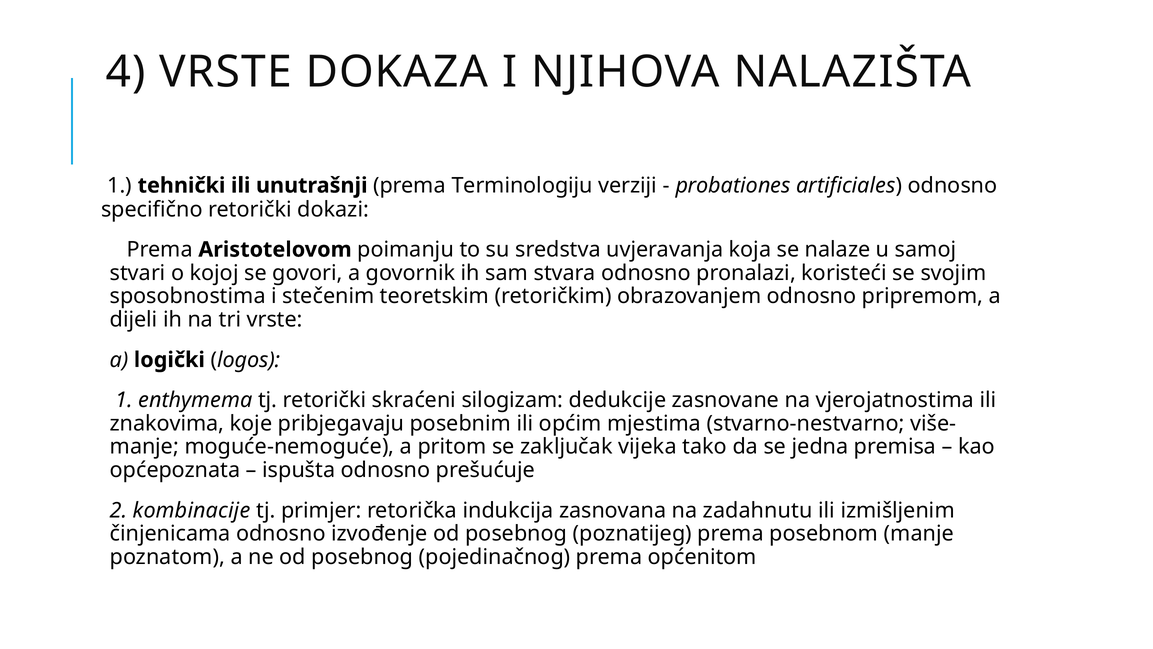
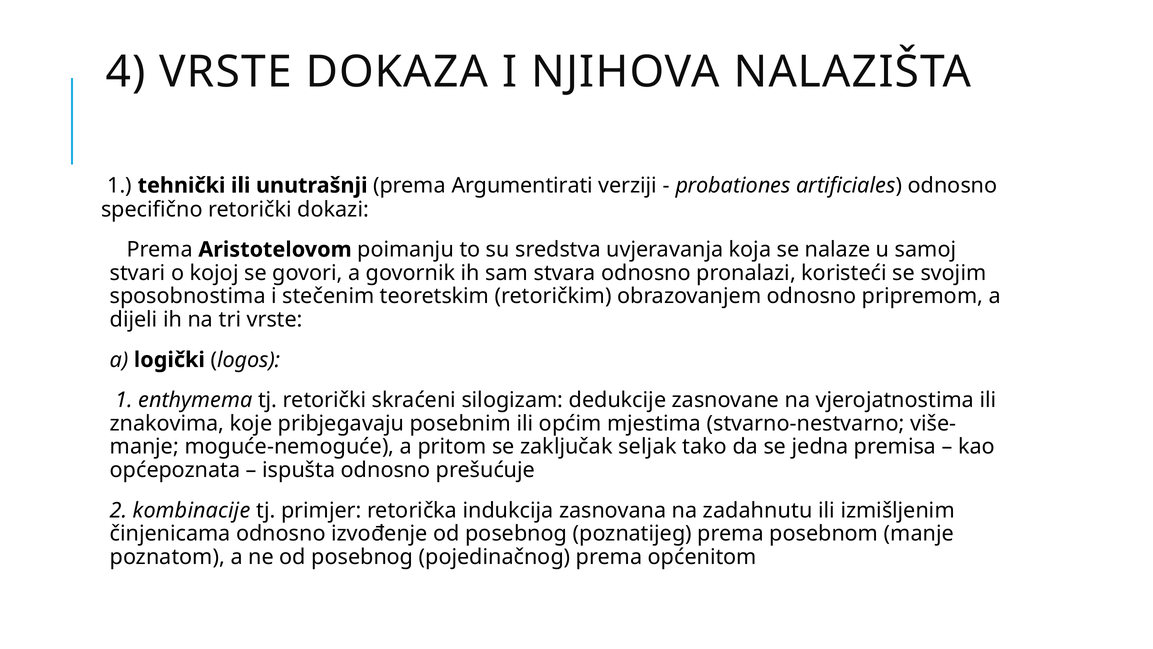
Terminologiju: Terminologiju -> Argumentirati
vijeka: vijeka -> seljak
